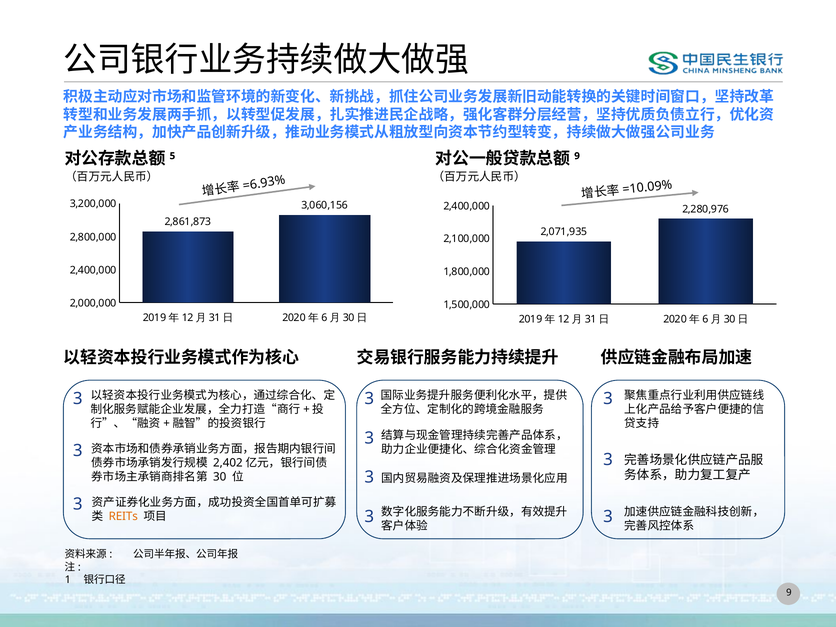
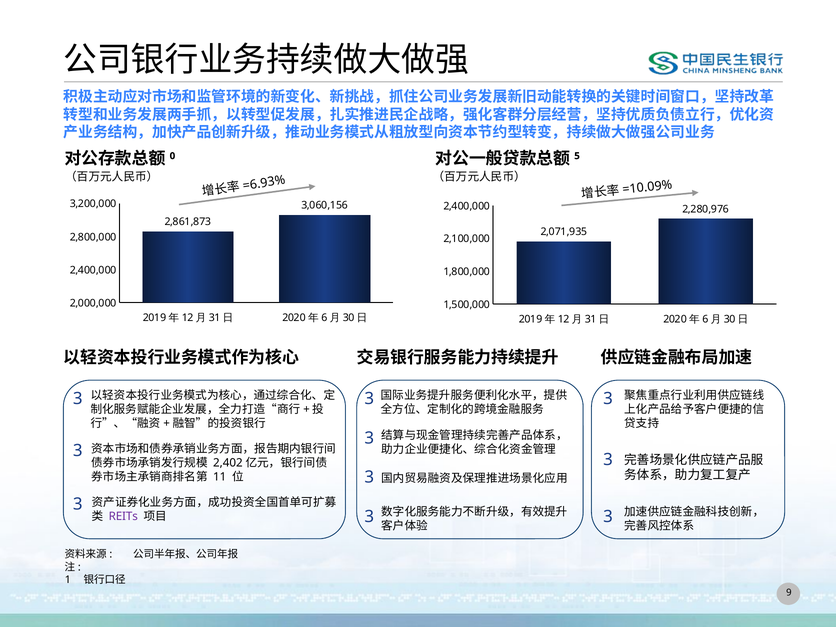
5: 5 -> 0
9 at (577, 156): 9 -> 5
30: 30 -> 11
REITs colour: orange -> purple
